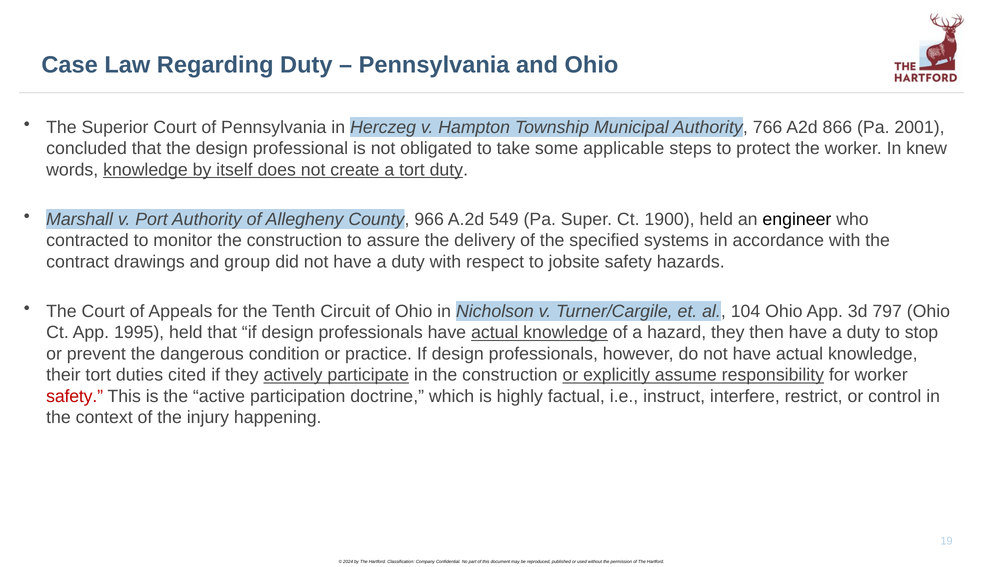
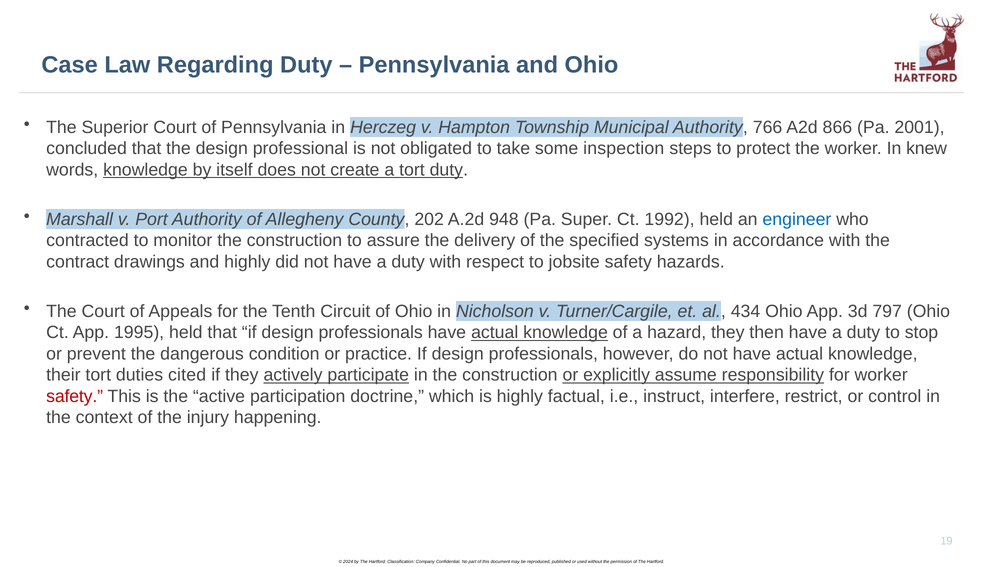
applicable: applicable -> inspection
966: 966 -> 202
549: 549 -> 948
1900: 1900 -> 1992
engineer colour: black -> blue
and group: group -> highly
104: 104 -> 434
